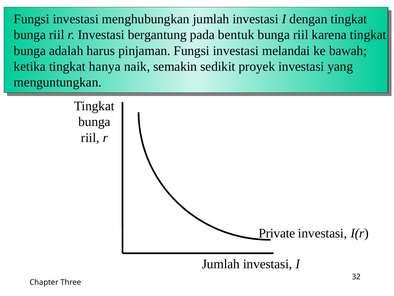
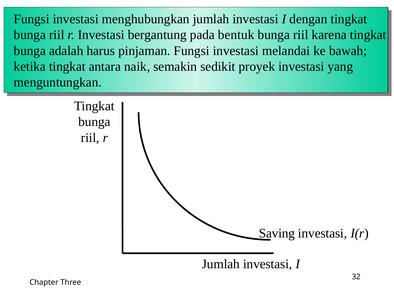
hanya: hanya -> antara
Private: Private -> Saving
